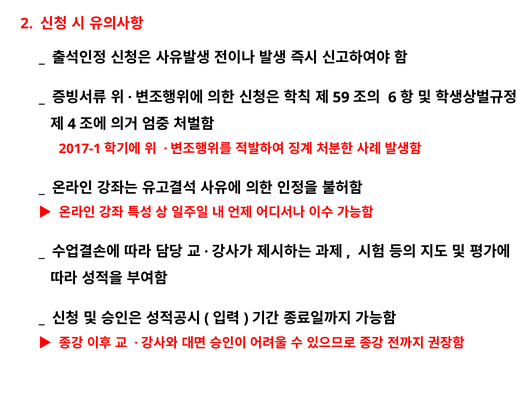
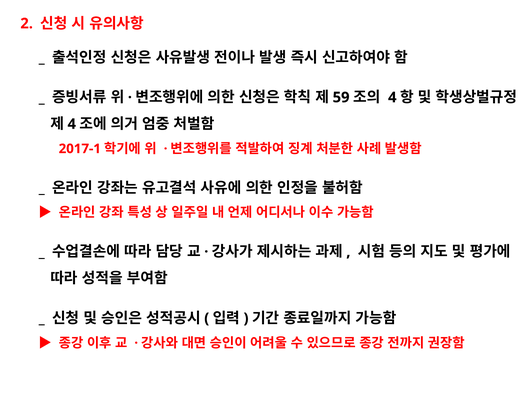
6 at (392, 97): 6 -> 4
